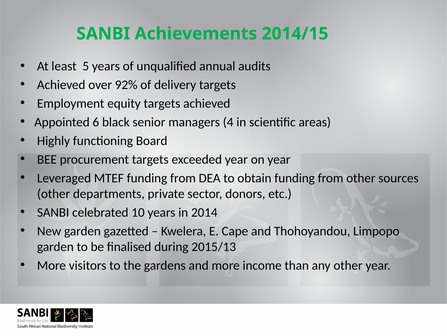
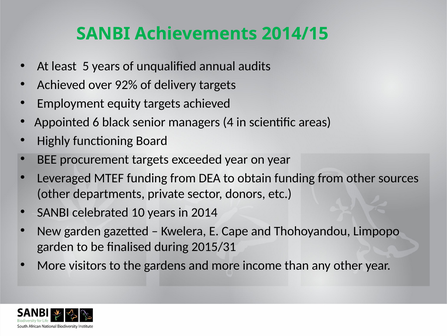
2015/13: 2015/13 -> 2015/31
